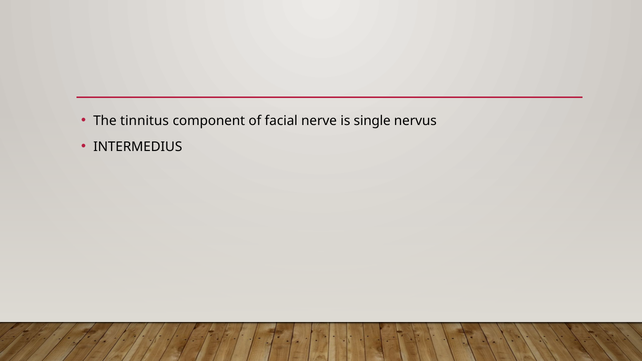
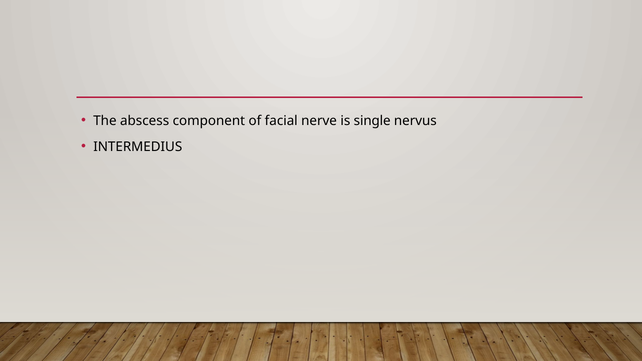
tinnitus: tinnitus -> abscess
